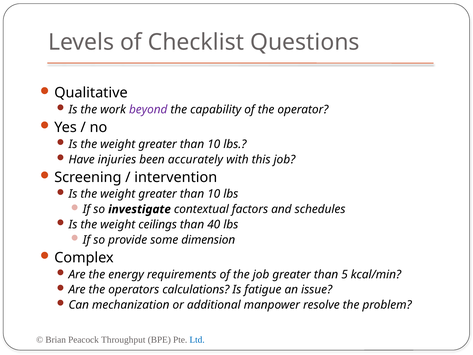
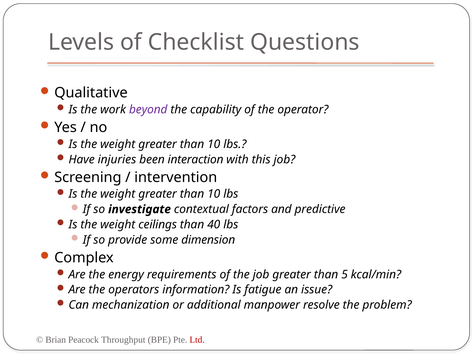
accurately: accurately -> interaction
schedules: schedules -> predictive
calculations: calculations -> information
Ltd colour: blue -> red
